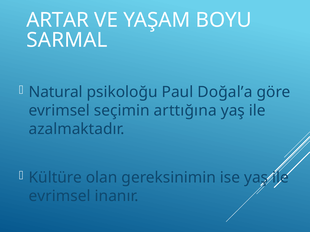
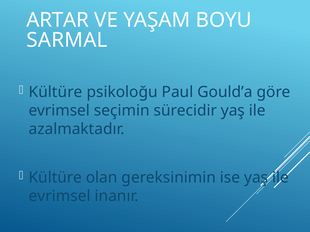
Natural at (56, 92): Natural -> Kültüre
Doğal’a: Doğal’a -> Gould’a
arttığına: arttığına -> sürecidir
